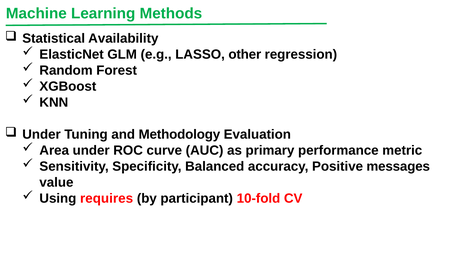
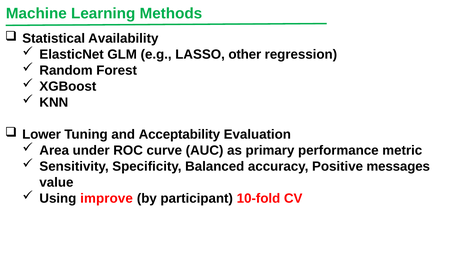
Under at (41, 134): Under -> Lower
Methodology: Methodology -> Acceptability
requires: requires -> improve
